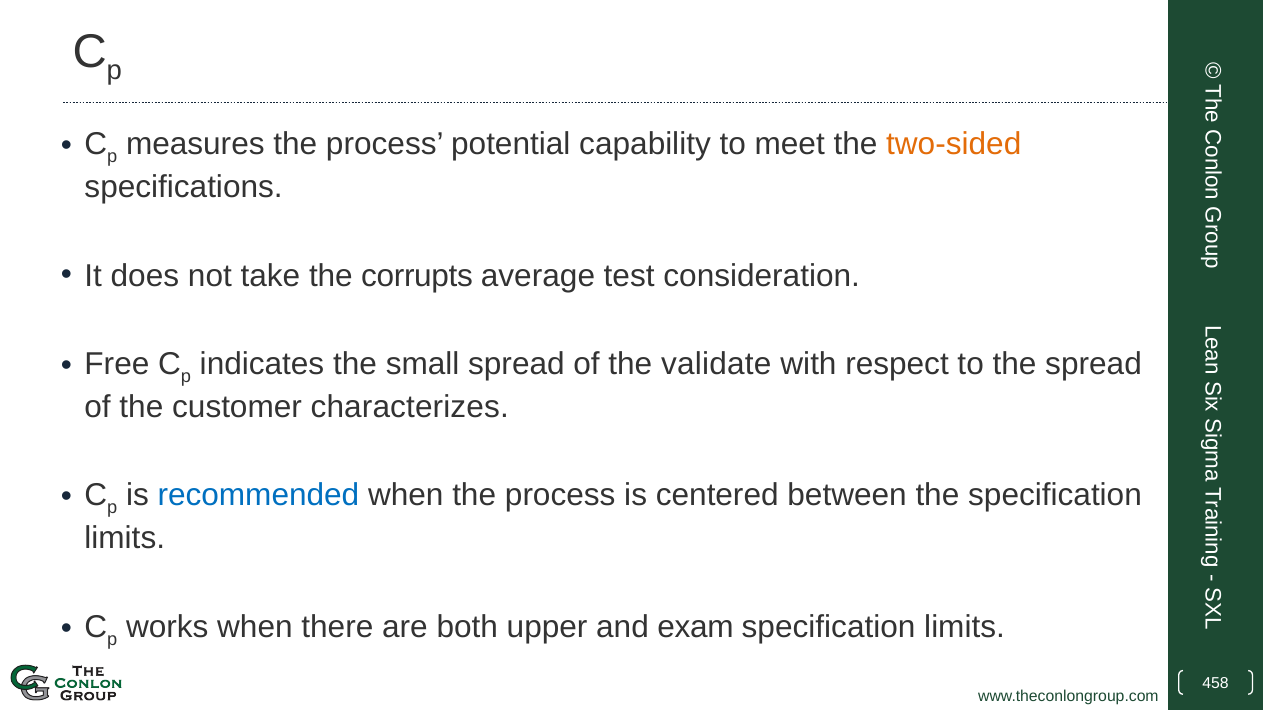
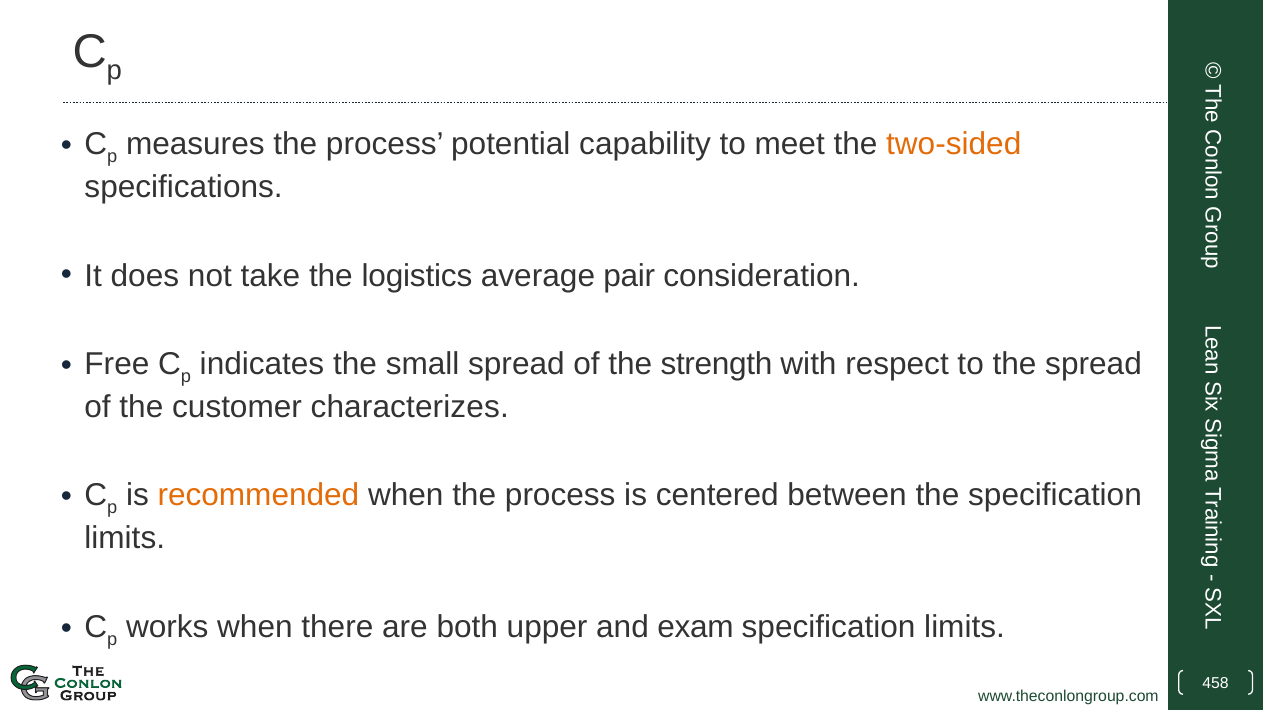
corrupts: corrupts -> logistics
test: test -> pair
validate: validate -> strength
recommended colour: blue -> orange
